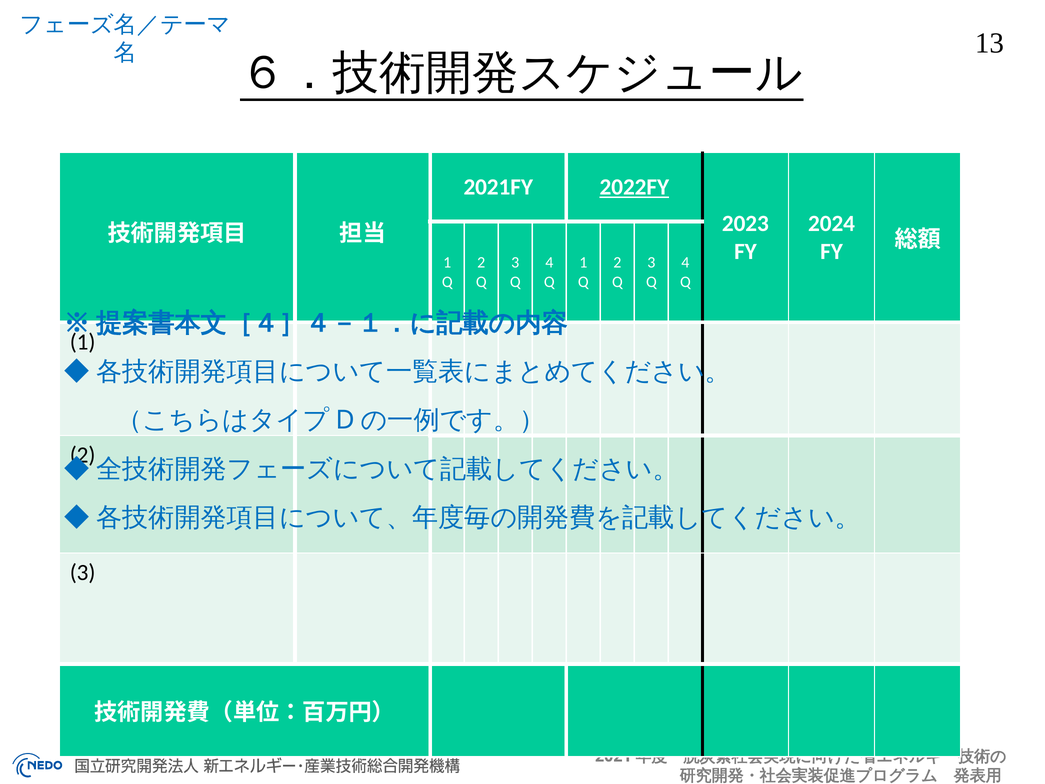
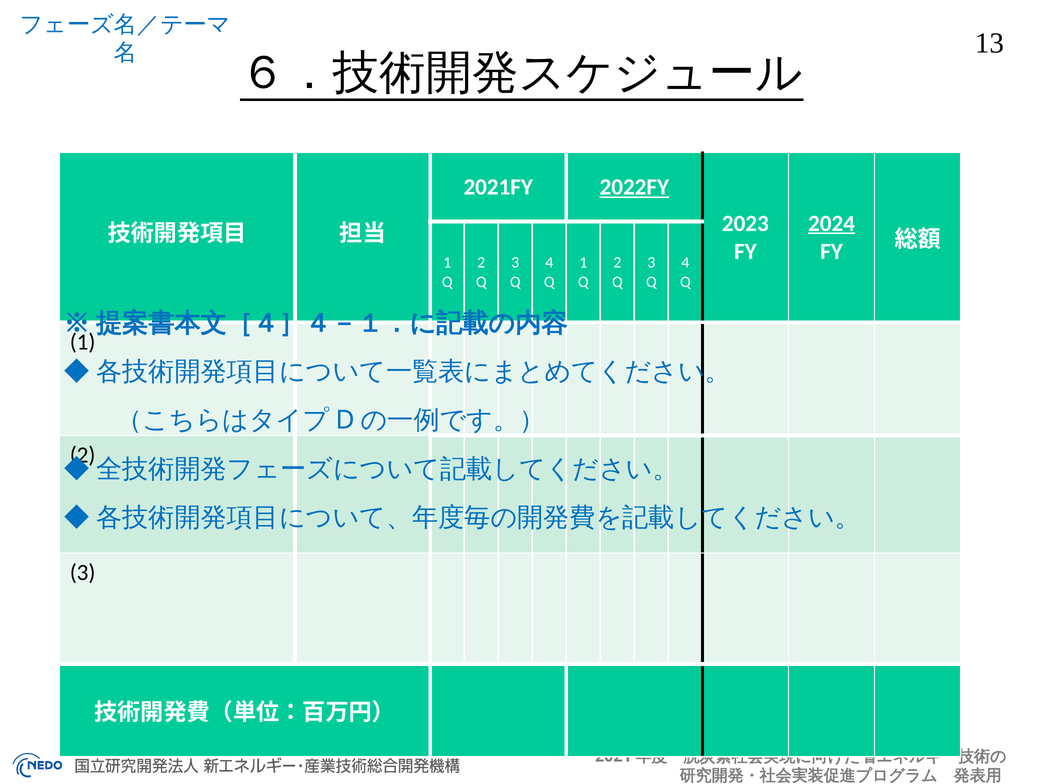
2024 underline: none -> present
